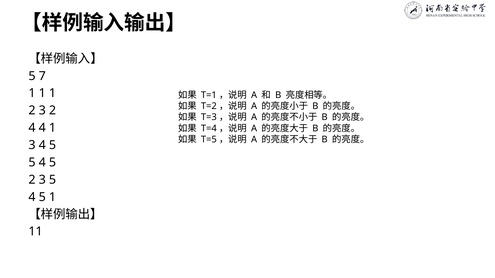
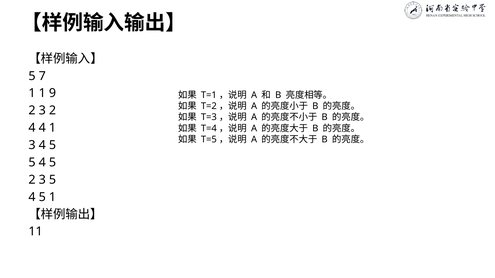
1 1 1: 1 -> 9
